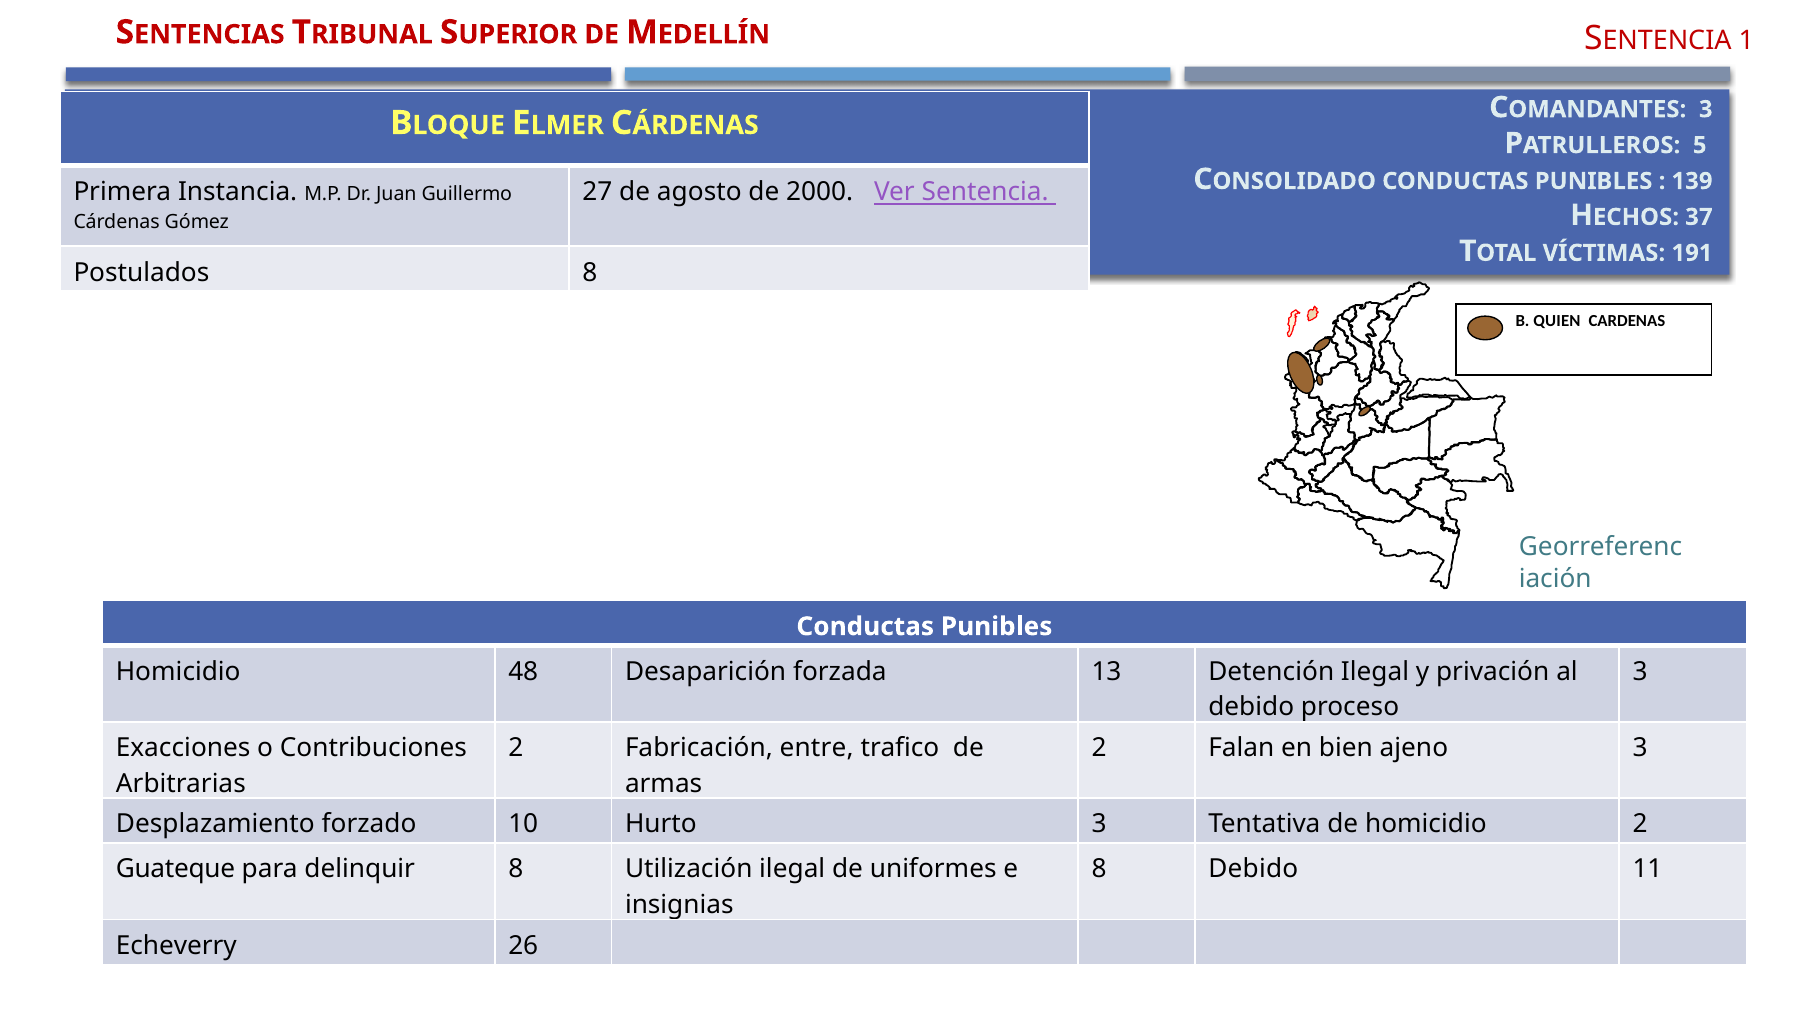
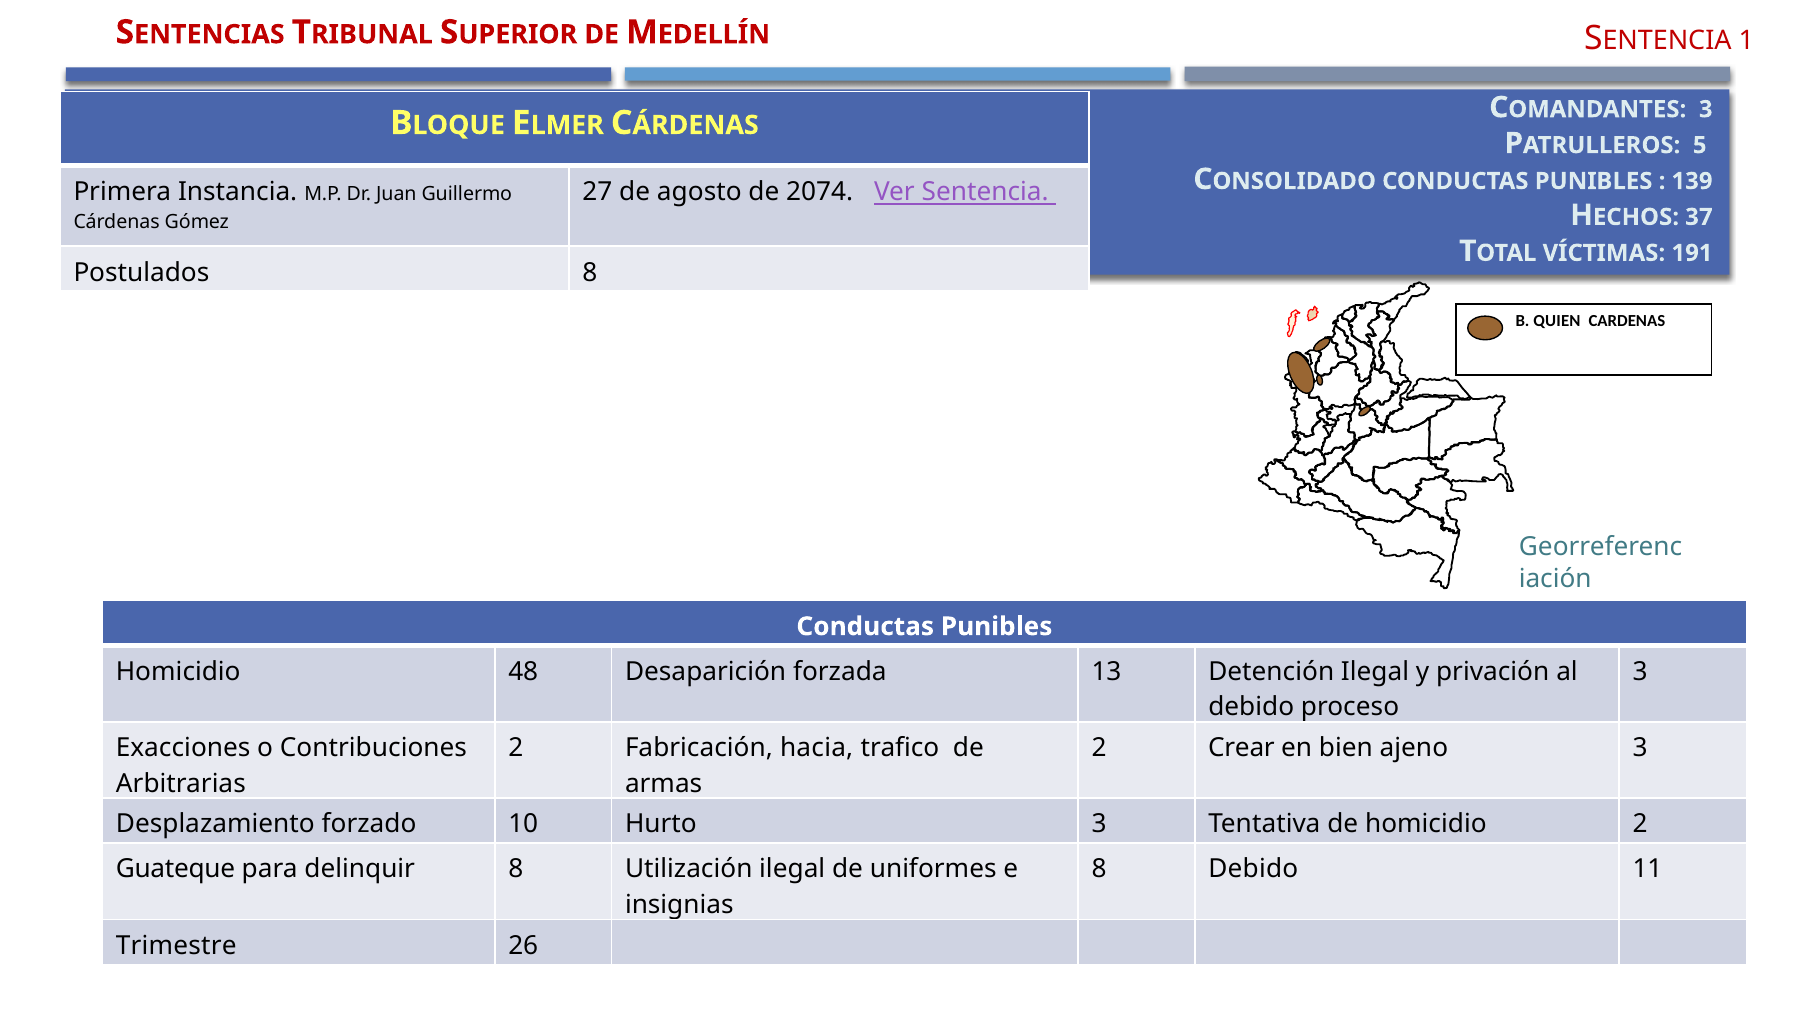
2000: 2000 -> 2074
entre: entre -> hacia
Falan: Falan -> Crear
Echeverry: Echeverry -> Trimestre
